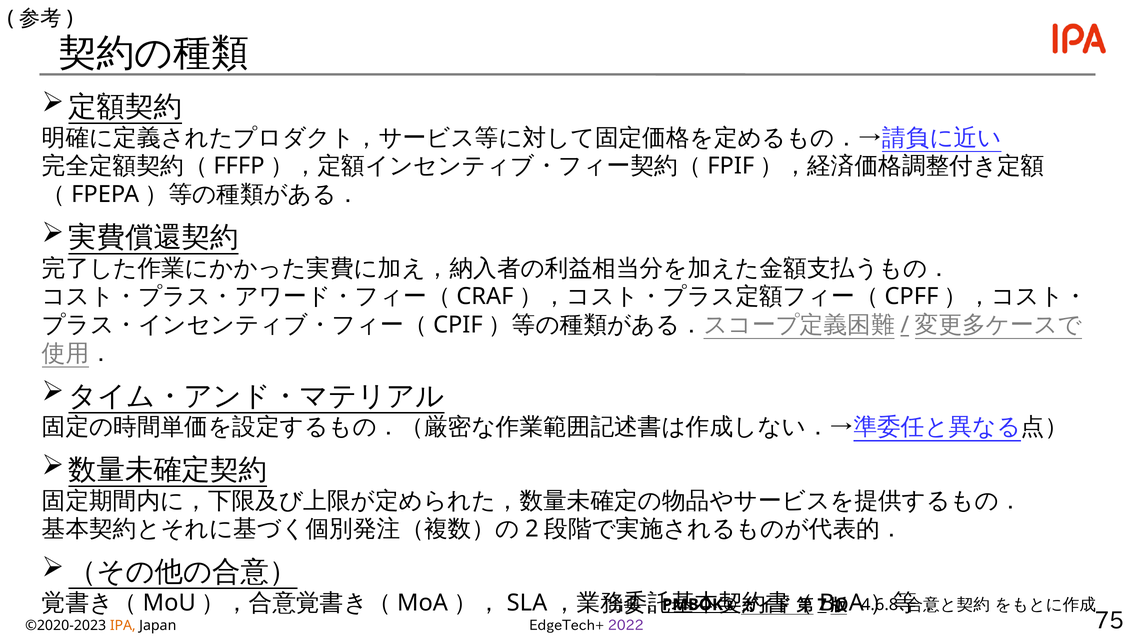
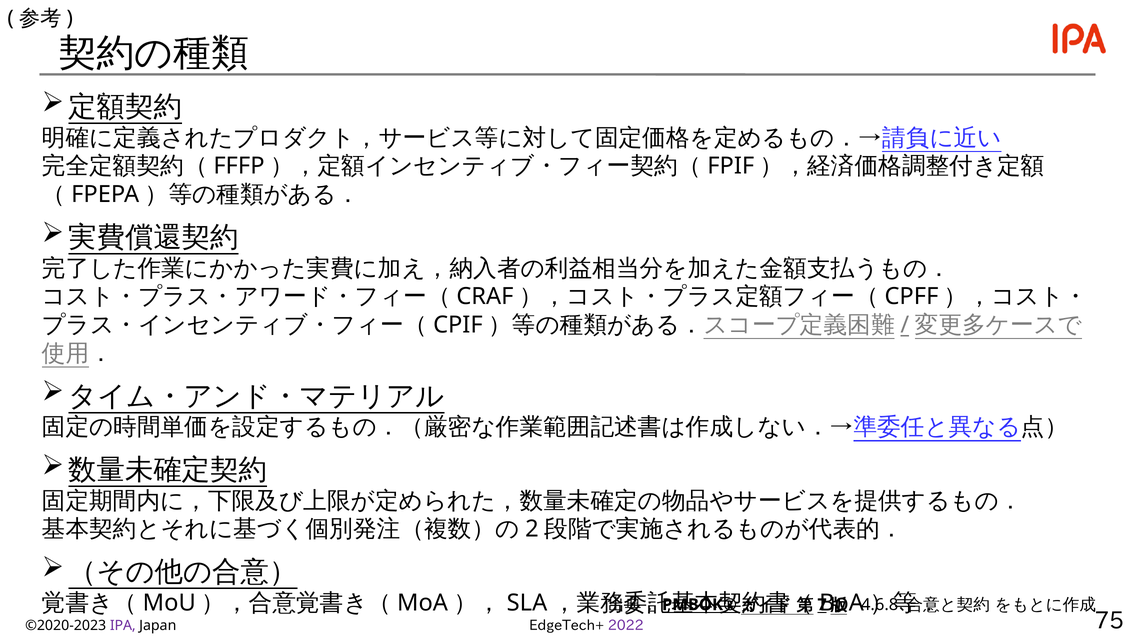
IPA colour: orange -> purple
